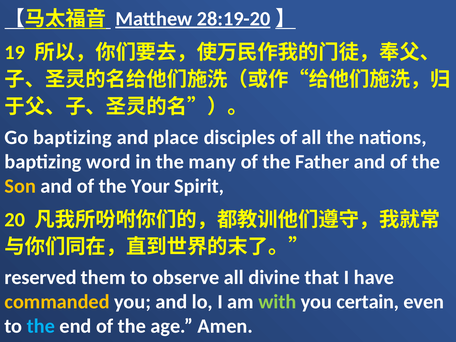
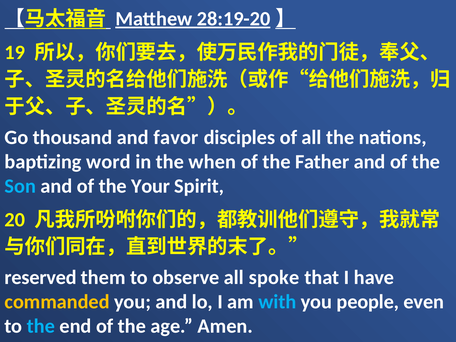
Go baptizing: baptizing -> thousand
place: place -> favor
many: many -> when
Son colour: yellow -> light blue
divine: divine -> spoke
with colour: light green -> light blue
certain: certain -> people
